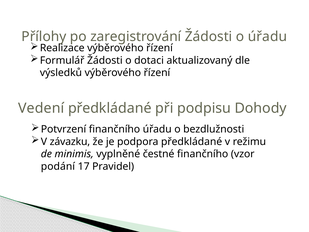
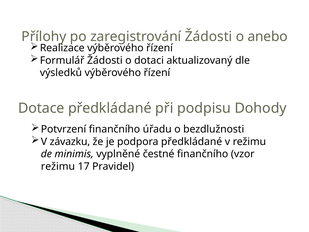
o úřadu: úřadu -> anebo
Vedení: Vedení -> Dotace
podání at (58, 166): podání -> režimu
